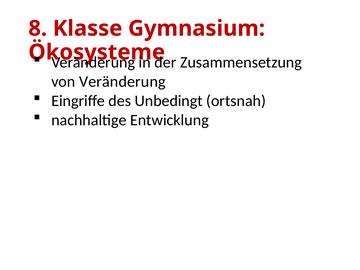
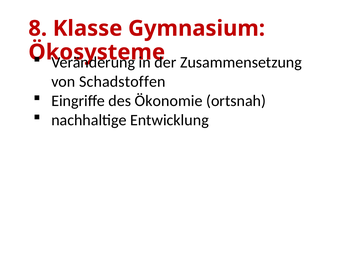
von Veränderung: Veränderung -> Schadstoffen
Unbedingt: Unbedingt -> Ökonomie
